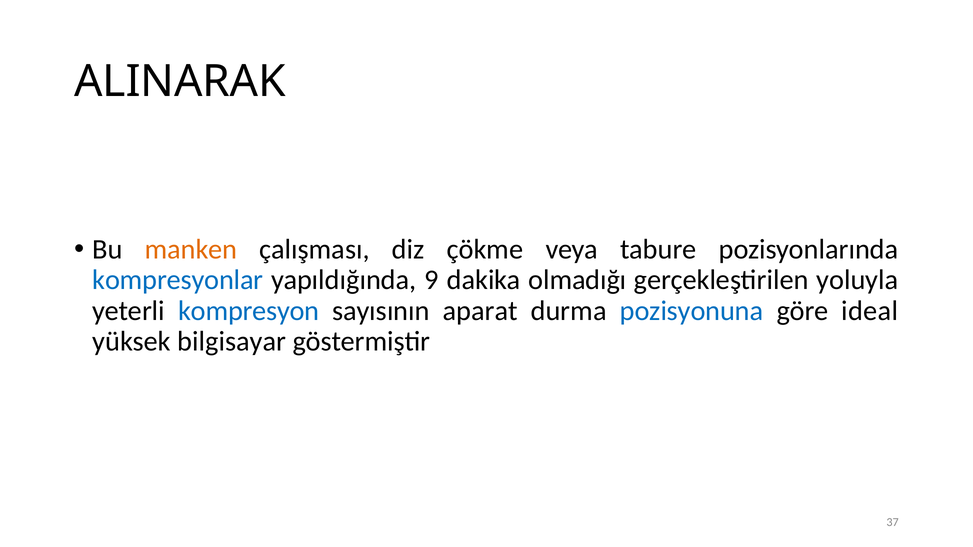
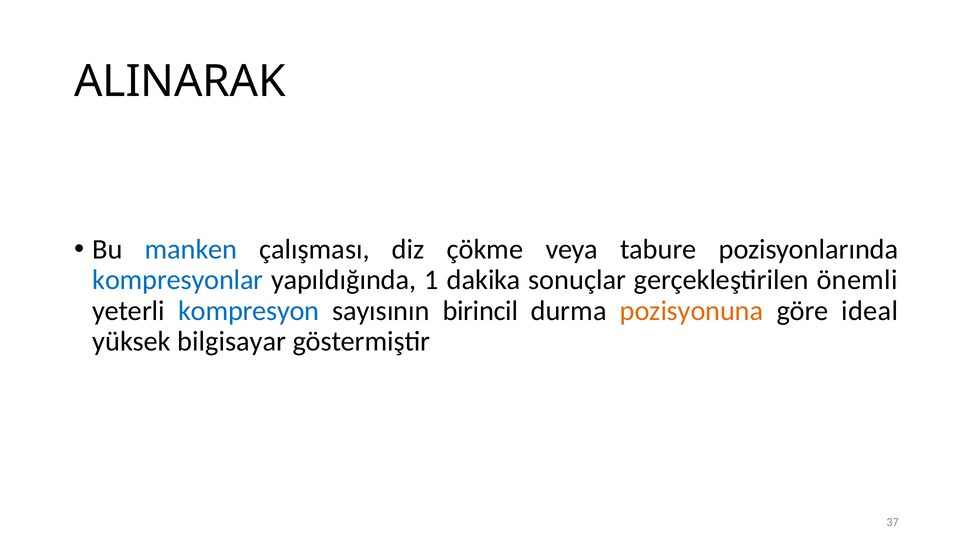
manken colour: orange -> blue
9: 9 -> 1
olmadığı: olmadığı -> sonuçlar
yoluyla: yoluyla -> önemli
aparat: aparat -> birincil
pozisyonuna colour: blue -> orange
